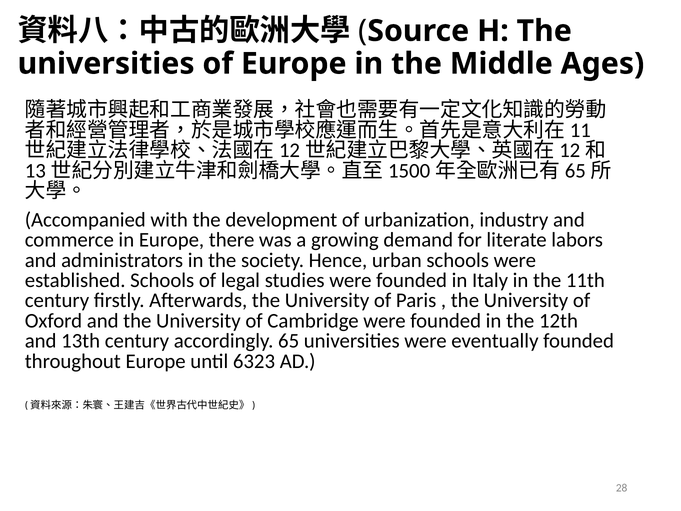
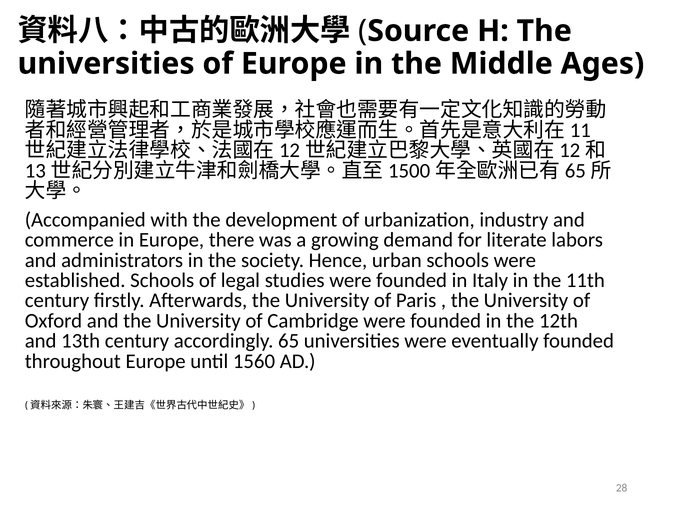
6323: 6323 -> 1560
